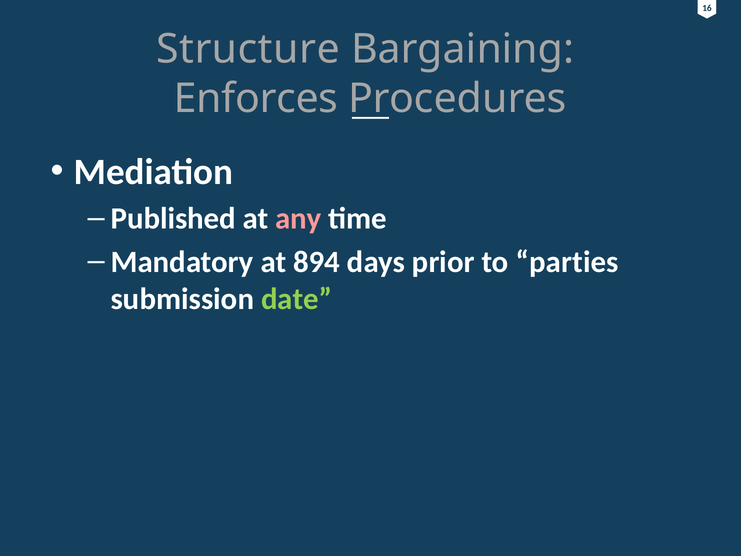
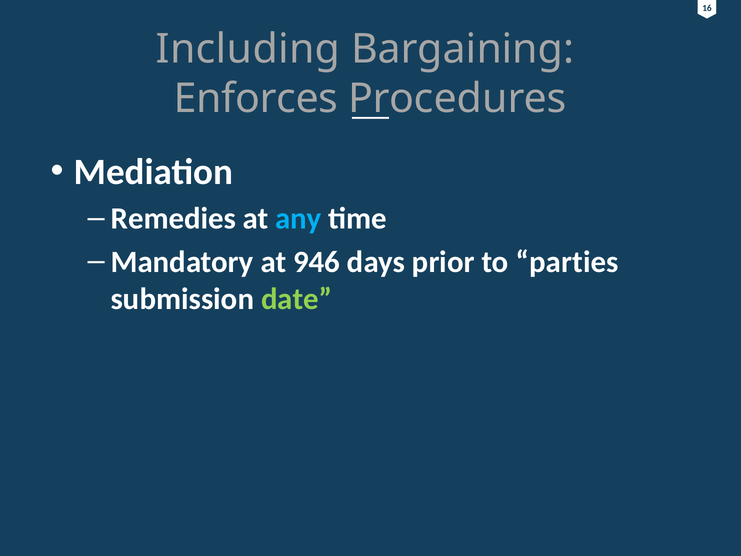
Structure: Structure -> Including
Published: Published -> Remedies
any colour: pink -> light blue
894: 894 -> 946
